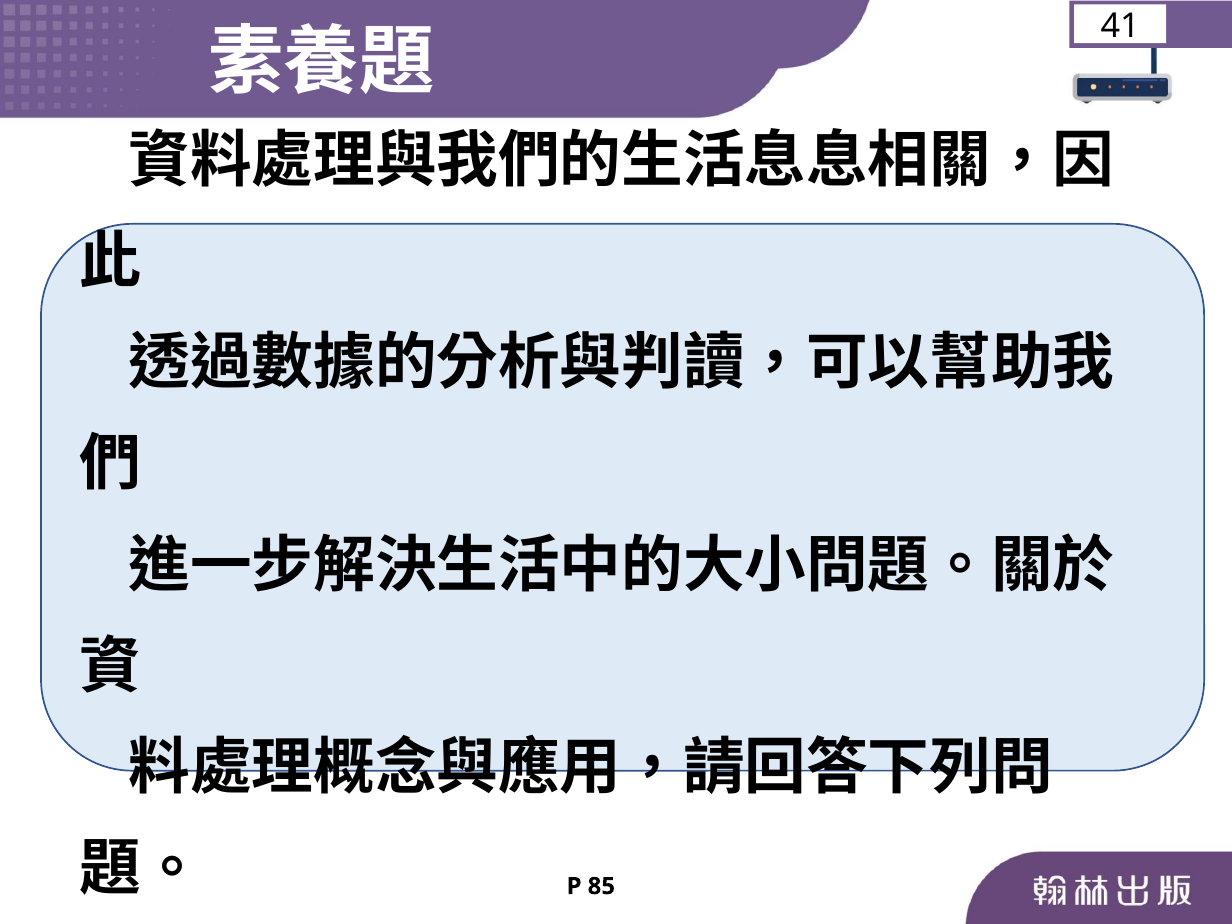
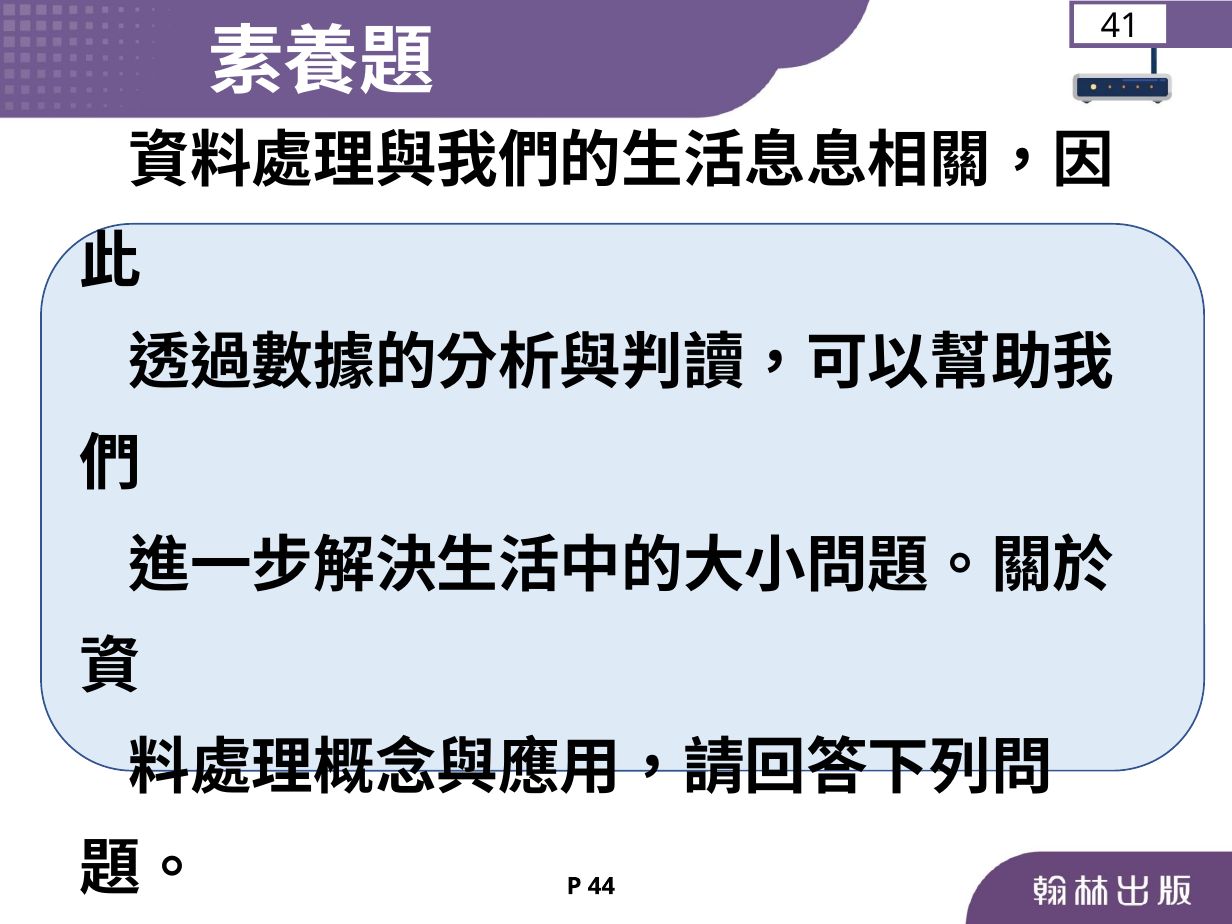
85: 85 -> 44
